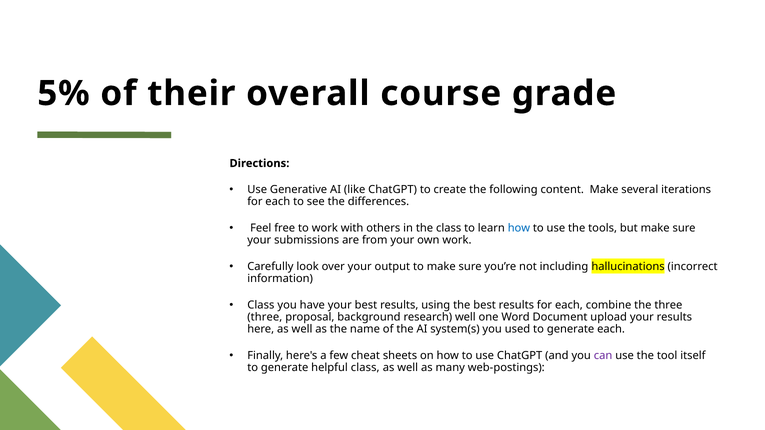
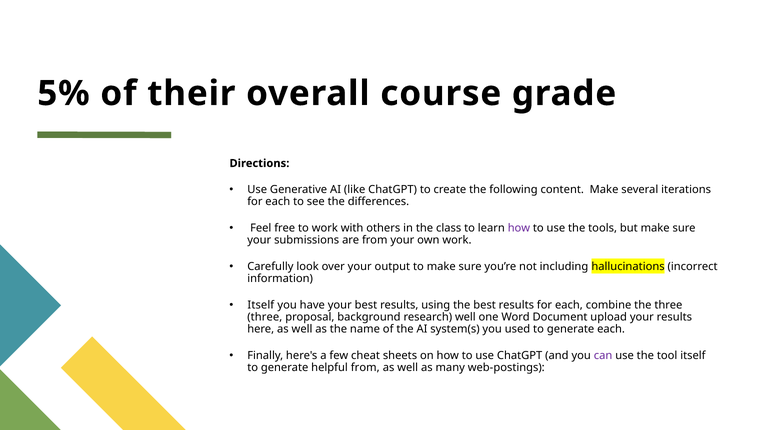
how at (519, 228) colour: blue -> purple
Class at (261, 305): Class -> Itself
helpful class: class -> from
